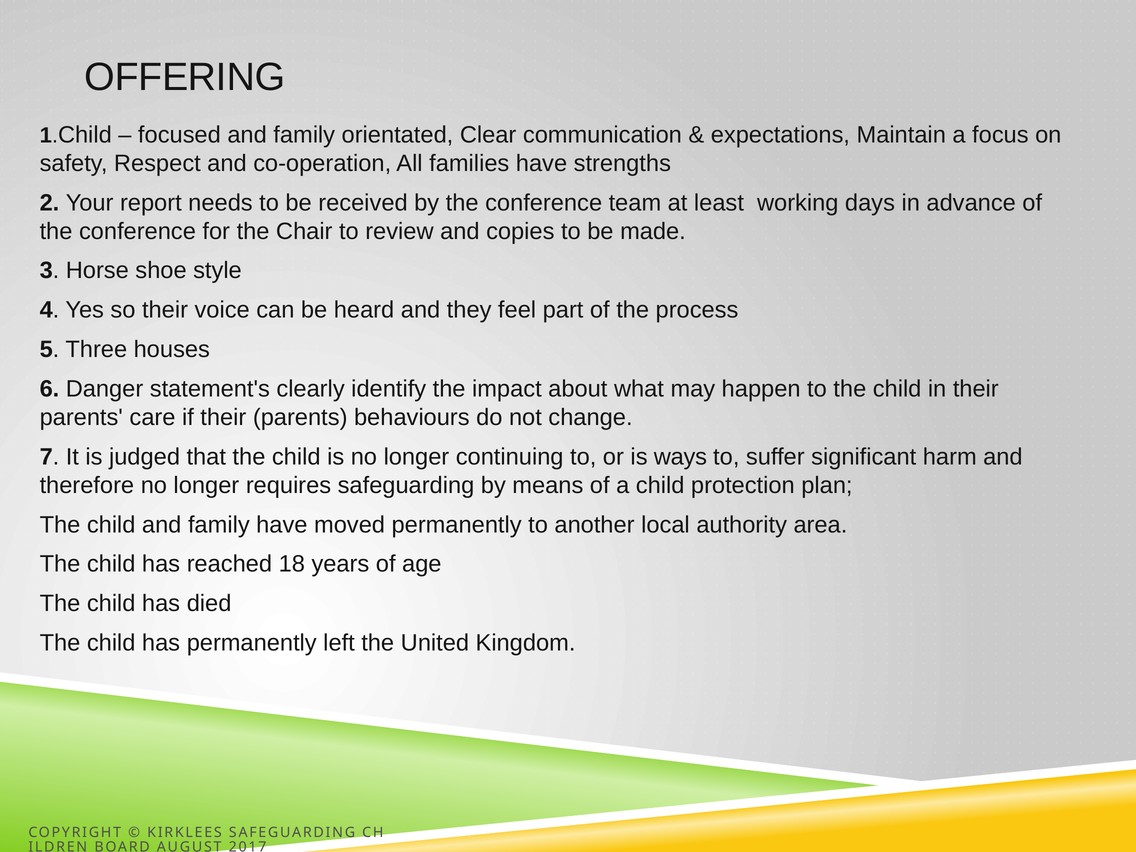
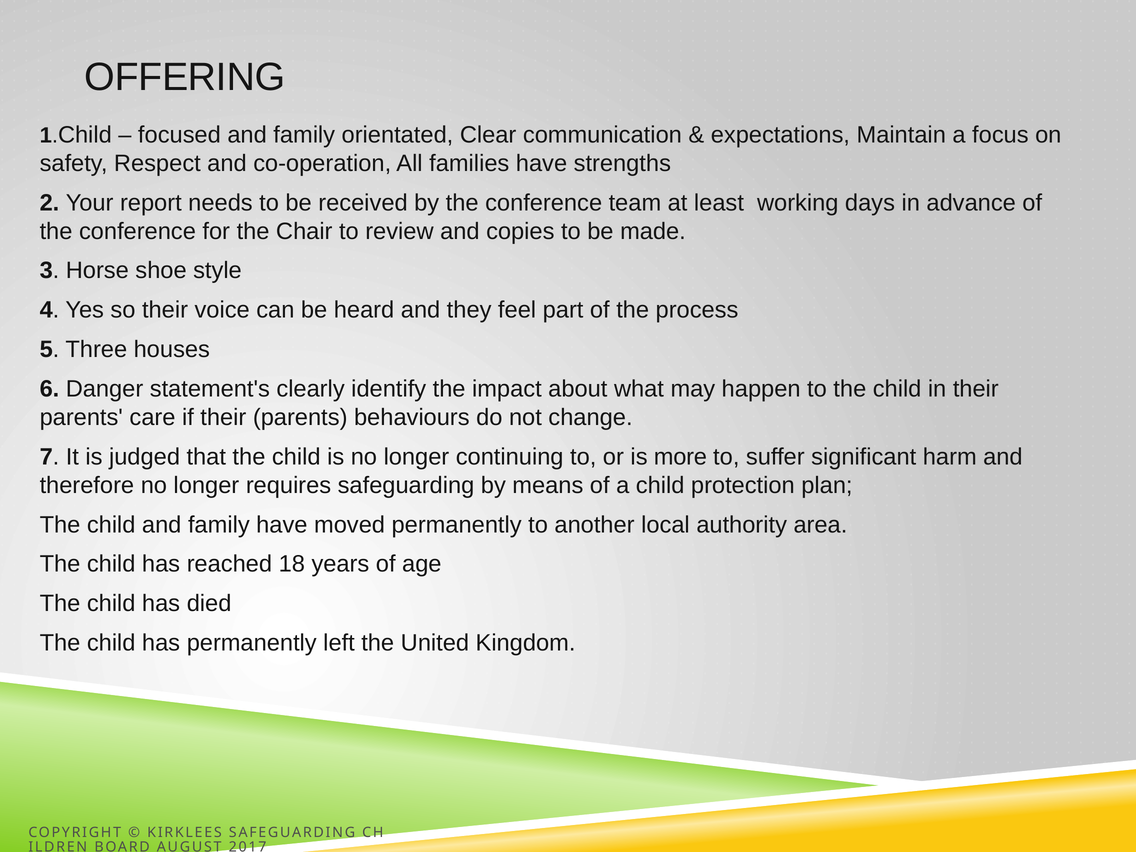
ways: ways -> more
